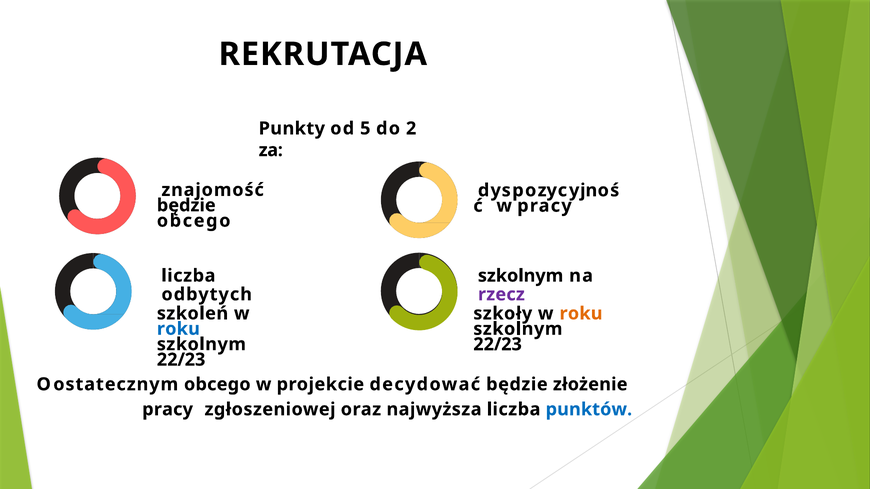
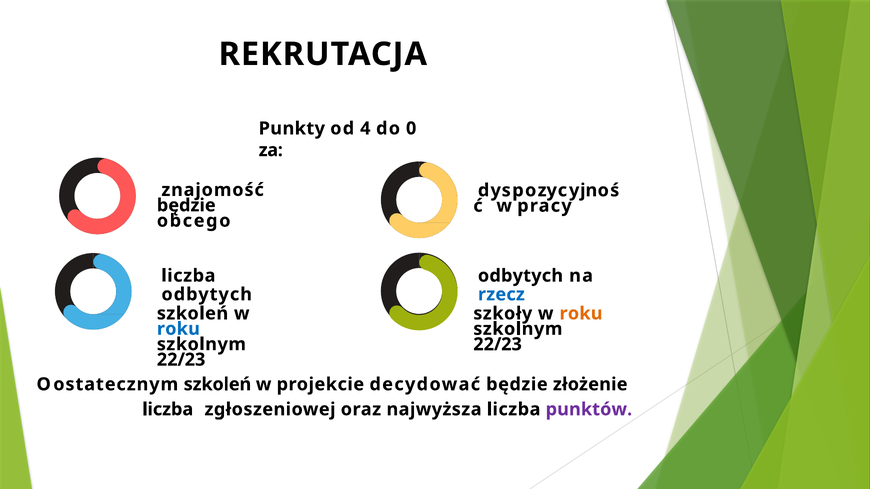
5: 5 -> 4
2: 2 -> 0
szkolnym at (521, 276): szkolnym -> odbytych
rzecz colour: purple -> blue
Oostatecznym obcego: obcego -> szkoleń
pracy at (168, 410): pracy -> liczba
punktów colour: blue -> purple
